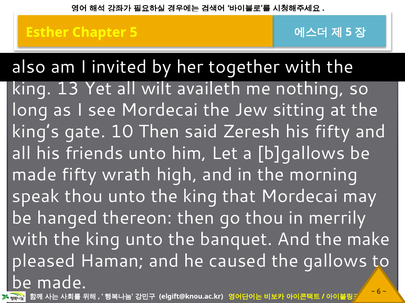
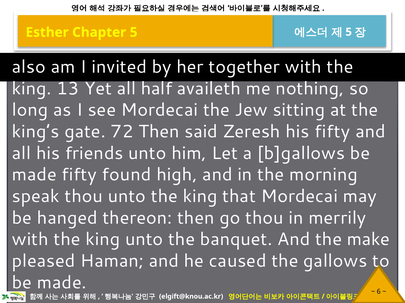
wilt: wilt -> half
10: 10 -> 72
wrath: wrath -> found
